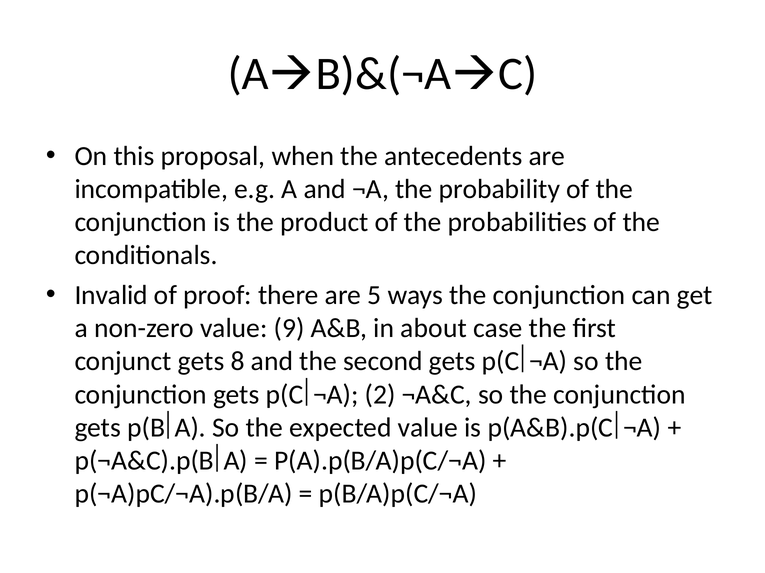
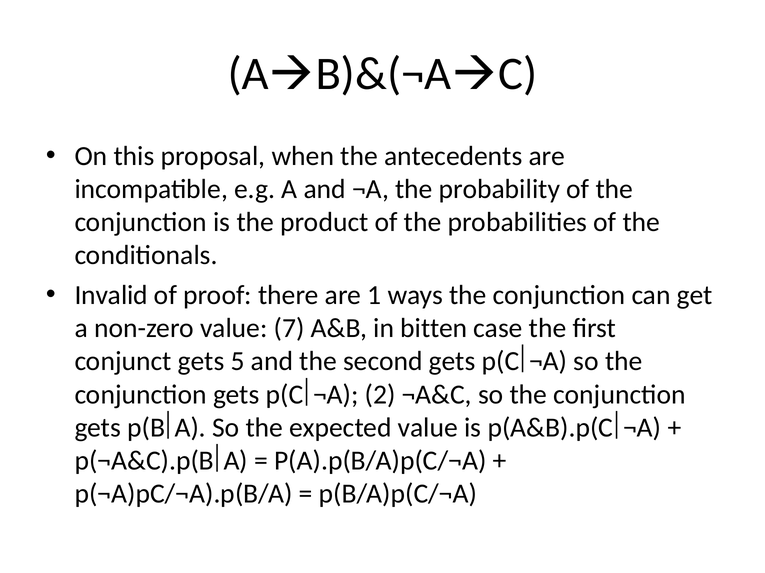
5: 5 -> 1
9: 9 -> 7
about: about -> bitten
8: 8 -> 5
